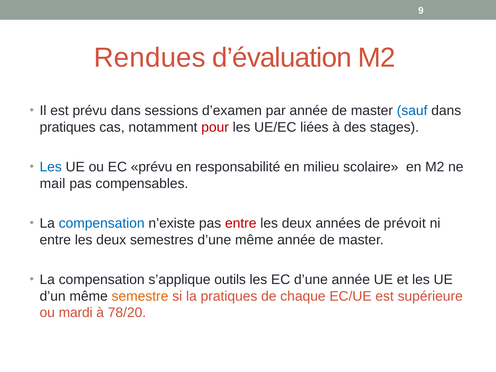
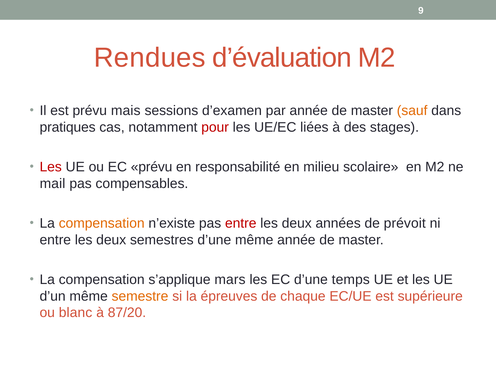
prévu dans: dans -> mais
sauf colour: blue -> orange
Les at (51, 167) colour: blue -> red
compensation at (102, 223) colour: blue -> orange
outils: outils -> mars
d’une année: année -> temps
la pratiques: pratiques -> épreuves
mardi: mardi -> blanc
78/20: 78/20 -> 87/20
